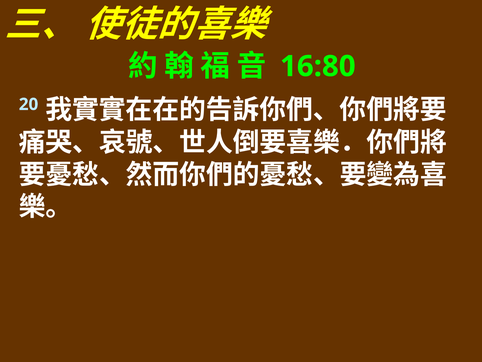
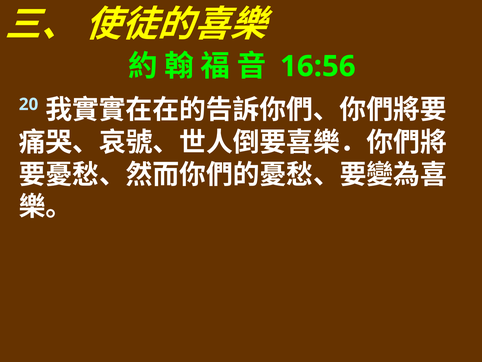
16:80: 16:80 -> 16:56
